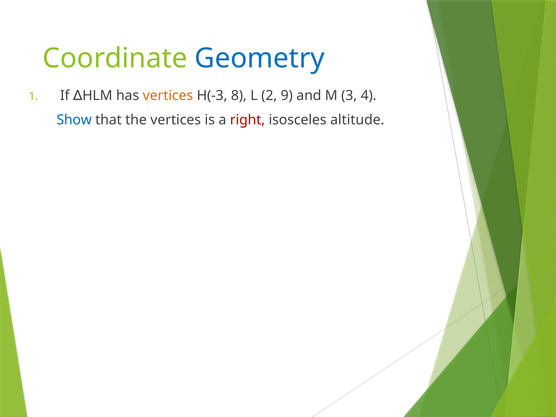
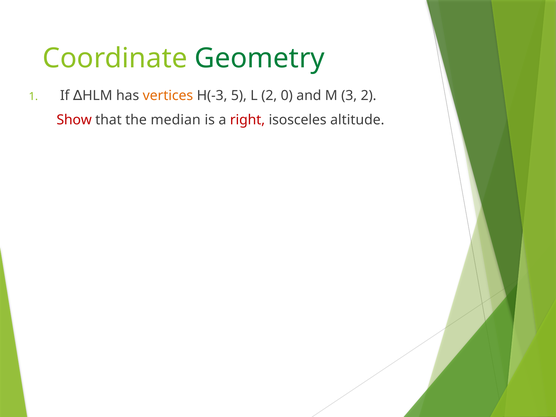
Geometry colour: blue -> green
8: 8 -> 5
9: 9 -> 0
3 4: 4 -> 2
Show colour: blue -> red
the vertices: vertices -> median
